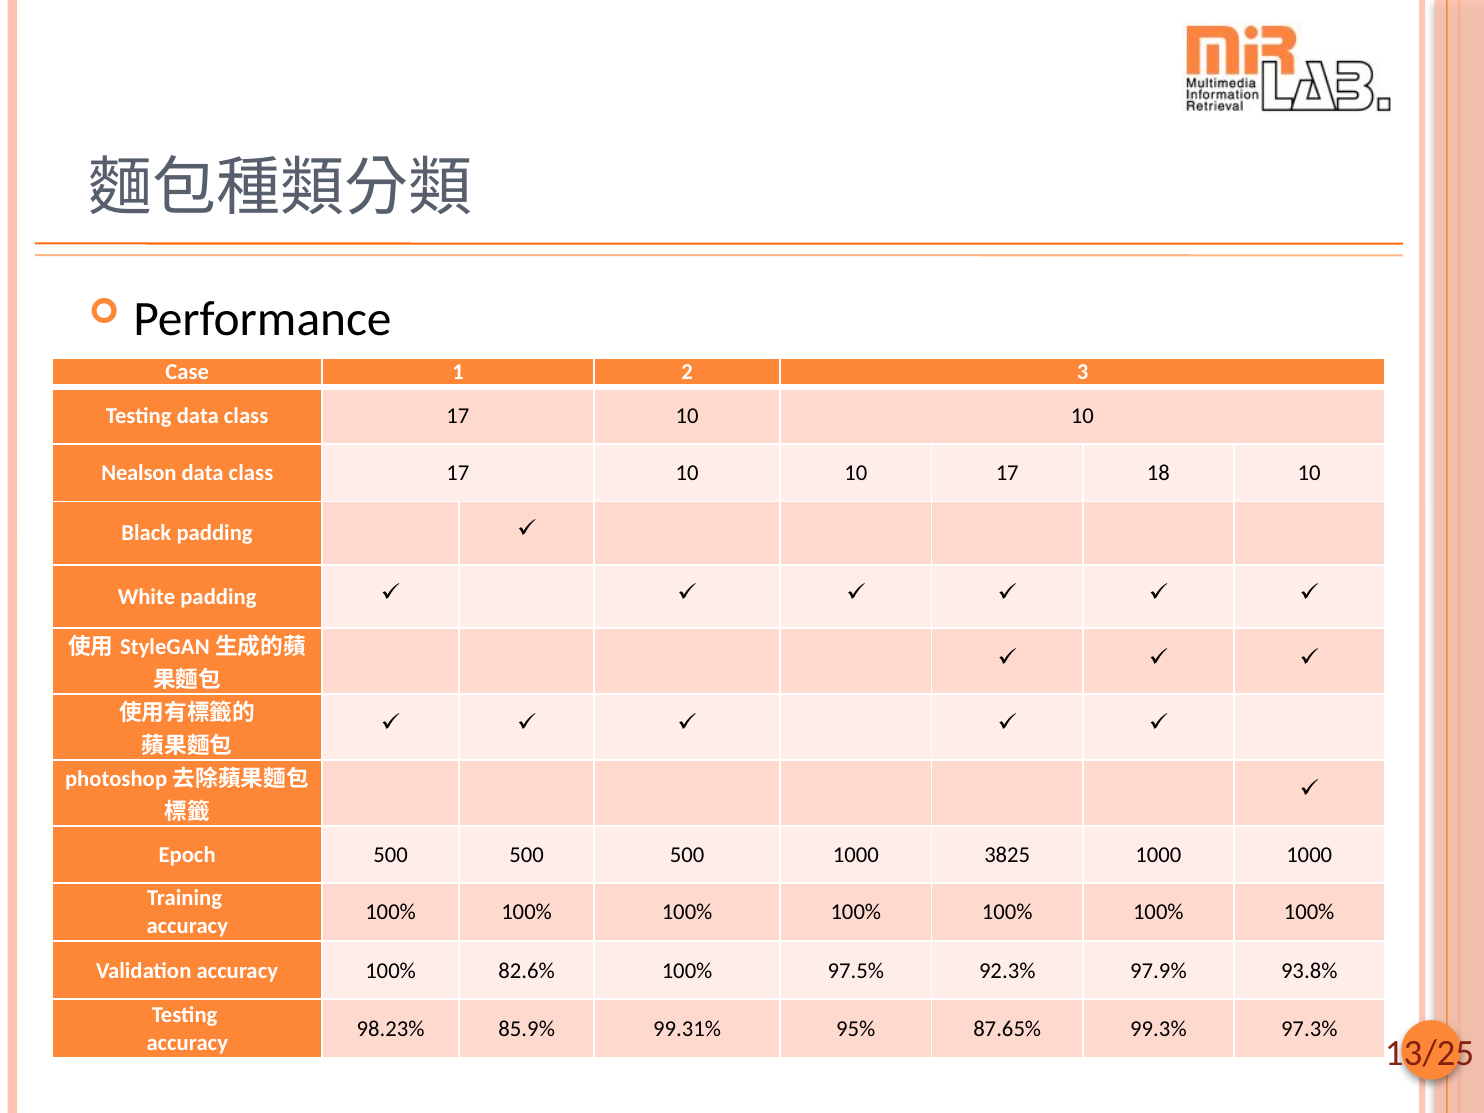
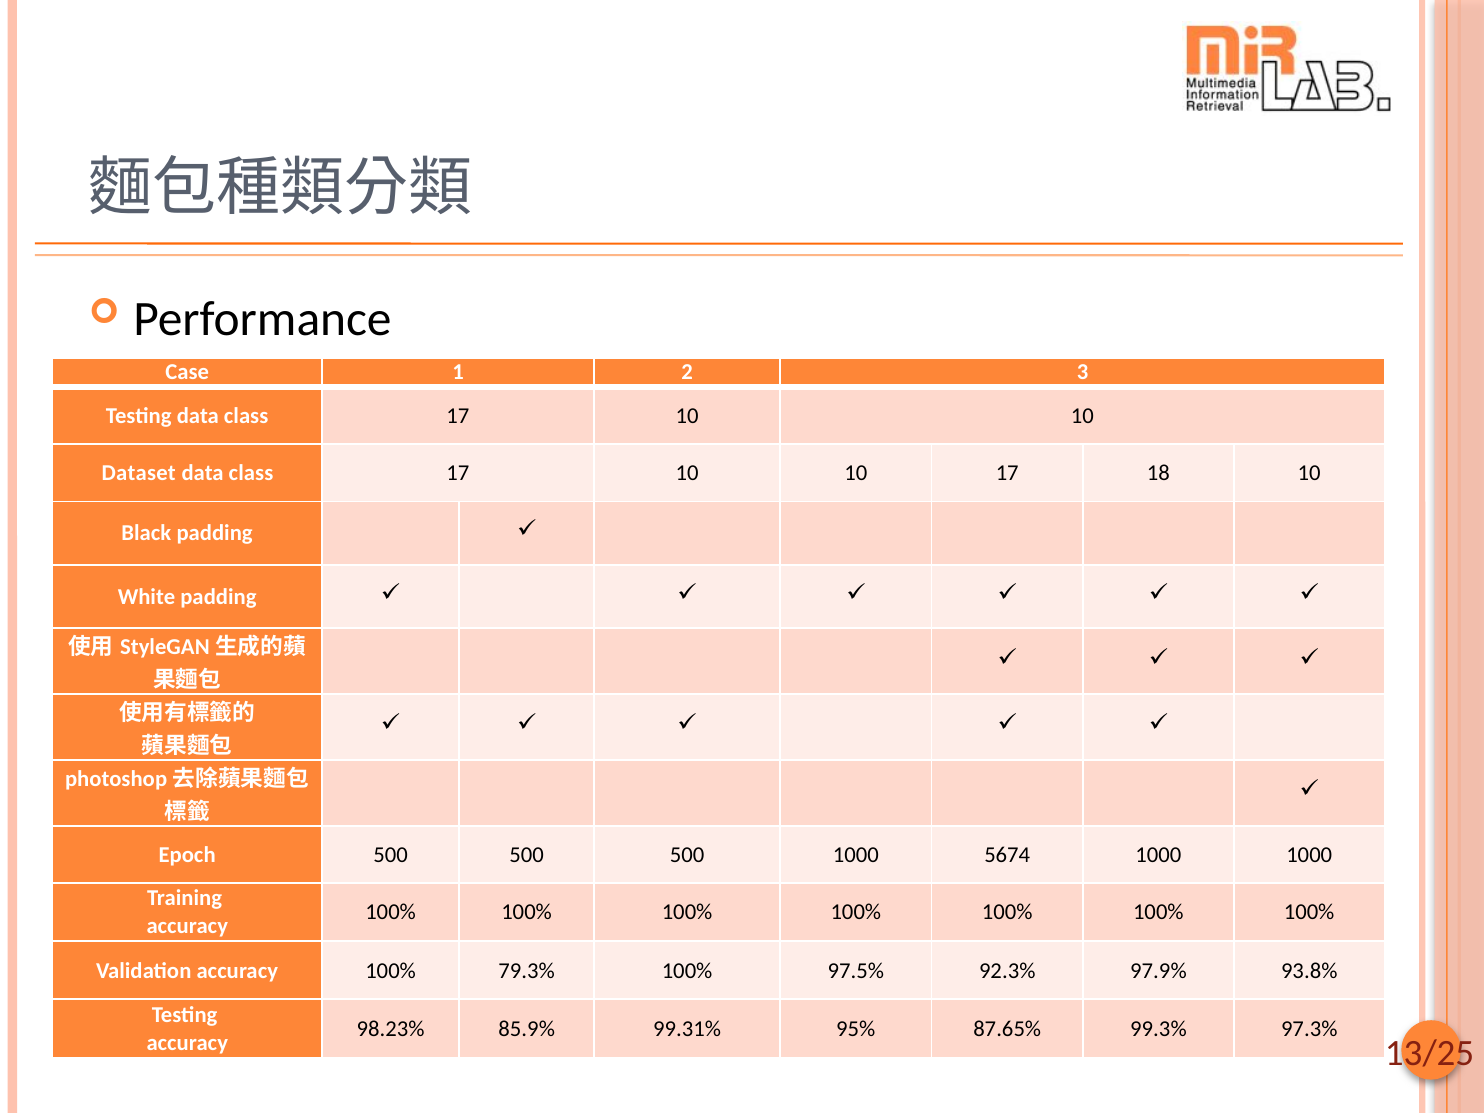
Nealson: Nealson -> Dataset
3825: 3825 -> 5674
82.6%: 82.6% -> 79.3%
